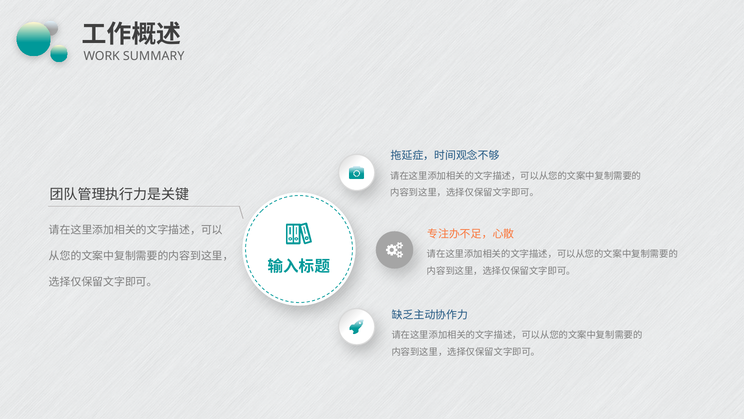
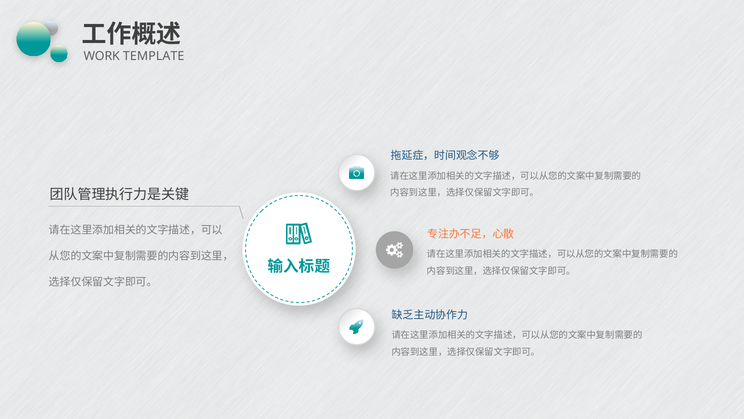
SUMMARY: SUMMARY -> TEMPLATE
